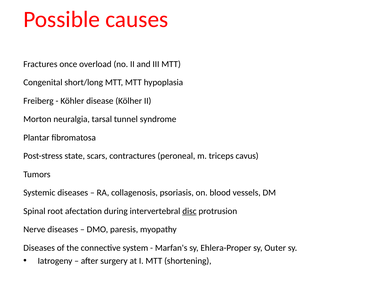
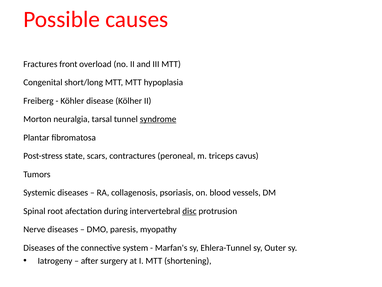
once: once -> front
syndrome underline: none -> present
Ehlera-Proper: Ehlera-Proper -> Ehlera-Tunnel
